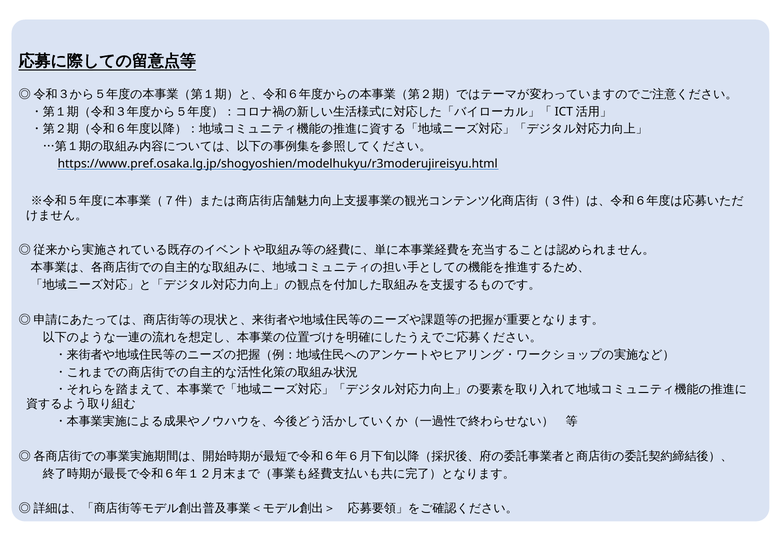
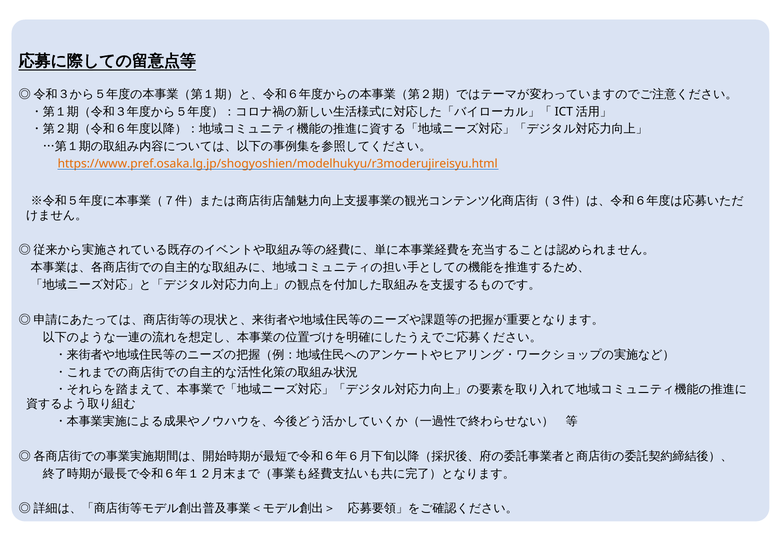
https://www.pref.osaka.lg.jp/shogyoshien/modelhukyu/r3moderujireisyu.html colour: black -> orange
